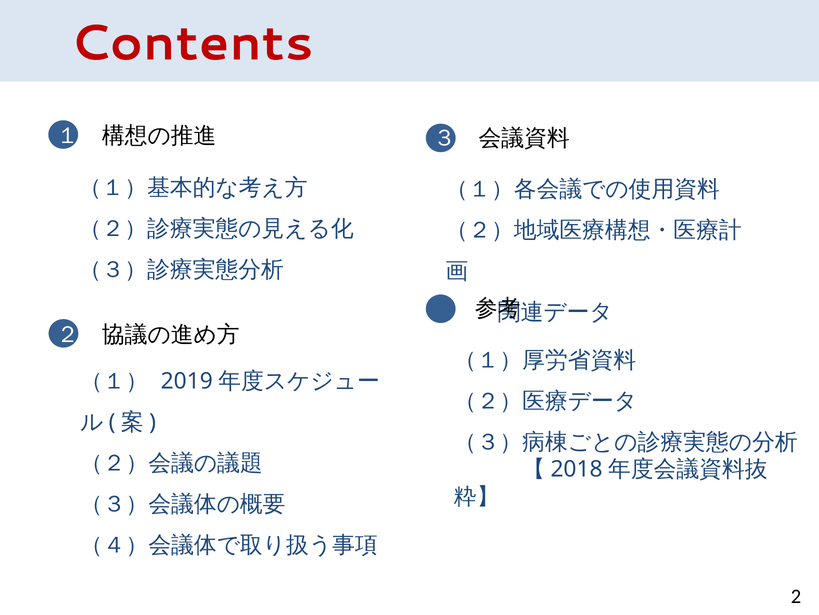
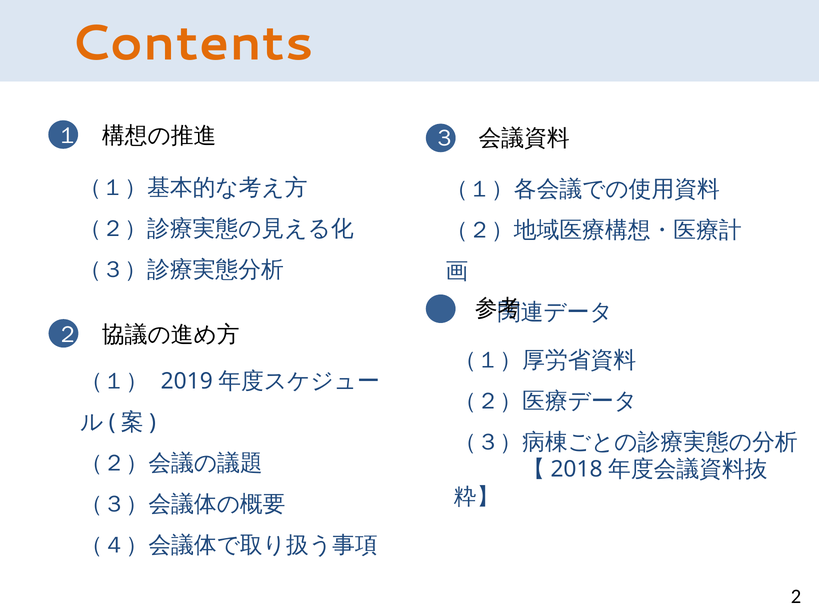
Contents colour: red -> orange
